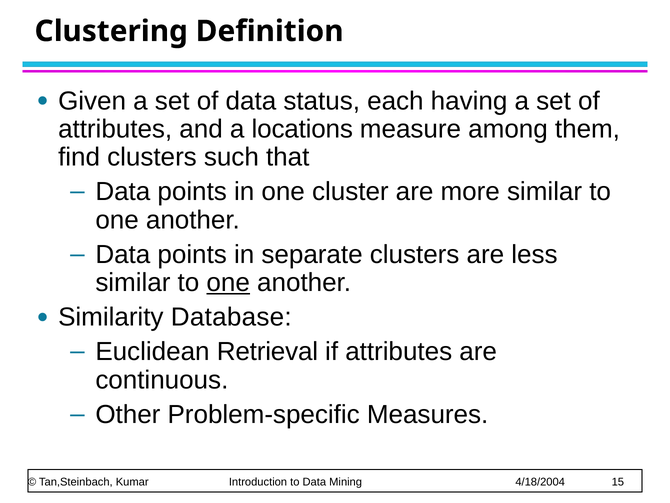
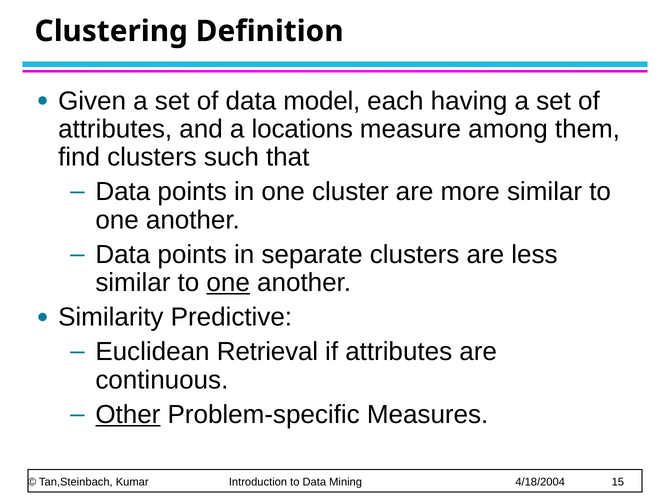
status: status -> model
Database: Database -> Predictive
Other underline: none -> present
